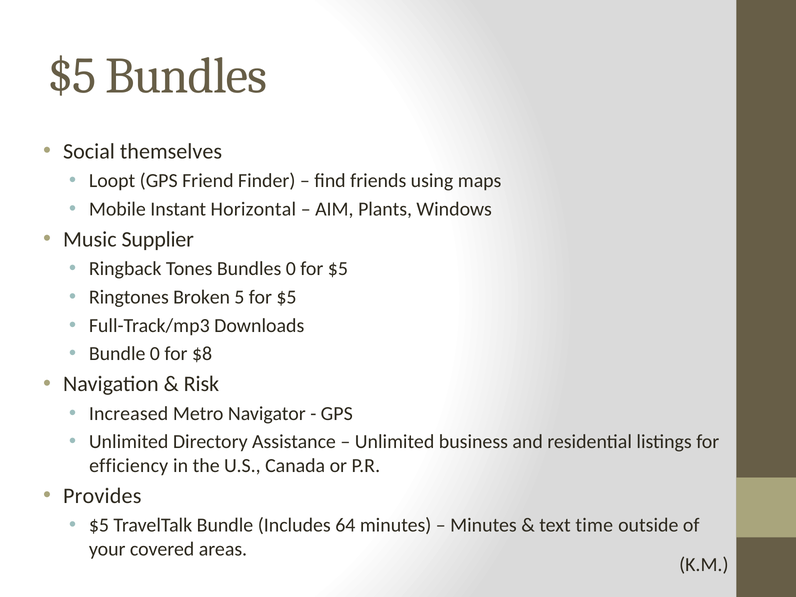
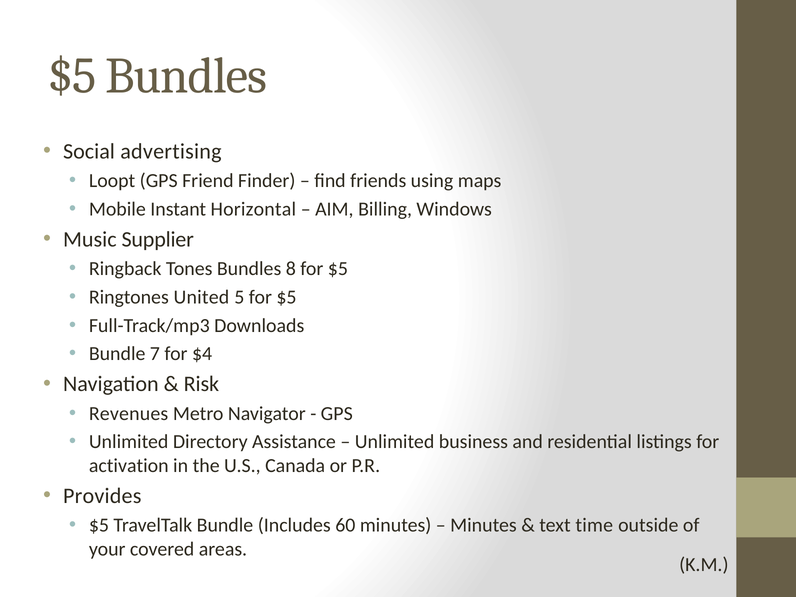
themselves: themselves -> advertising
Plants: Plants -> Billing
Bundles 0: 0 -> 8
Broken: Broken -> United
Bundle 0: 0 -> 7
$8: $8 -> $4
Increased: Increased -> Revenues
efficiency: efficiency -> activation
64: 64 -> 60
